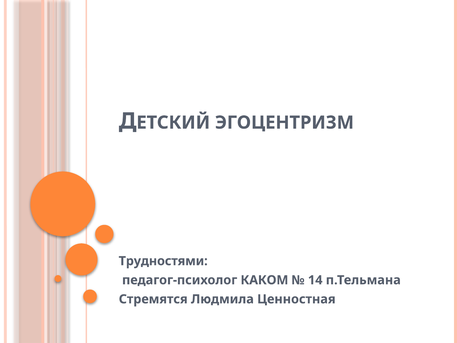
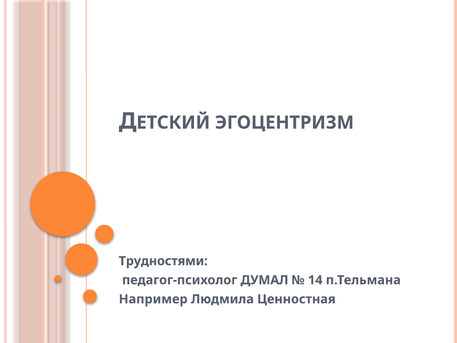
КАКОМ: КАКОМ -> ДУМАЛ
Стремятся: Стремятся -> Например
